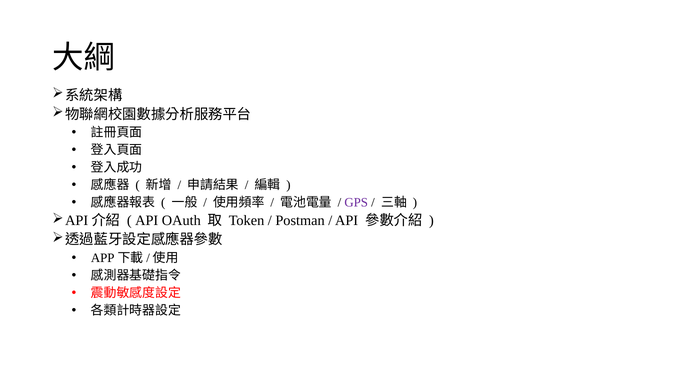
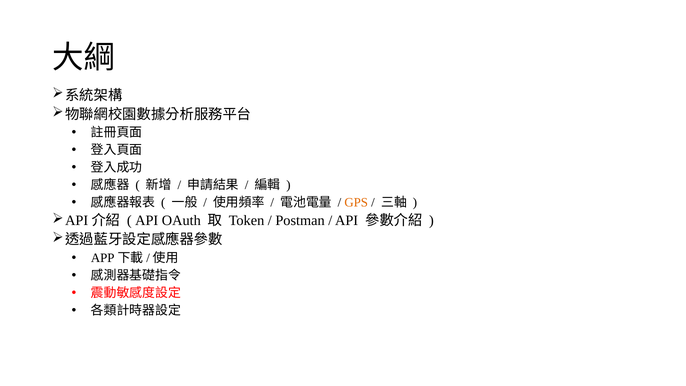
GPS colour: purple -> orange
